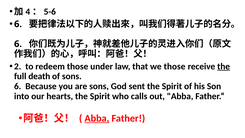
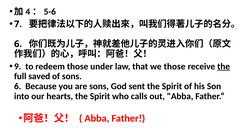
6 at (18, 24): 6 -> 7
2: 2 -> 9
death: death -> saved
Abba at (97, 118) underline: present -> none
